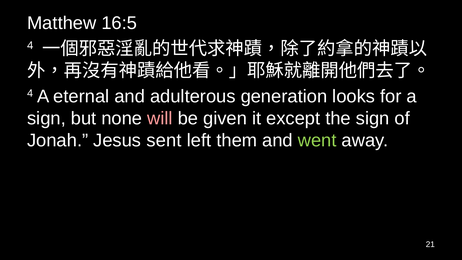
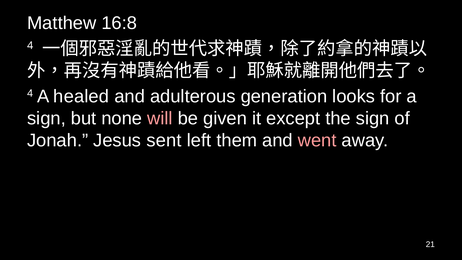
16:5: 16:5 -> 16:8
eternal: eternal -> healed
went colour: light green -> pink
